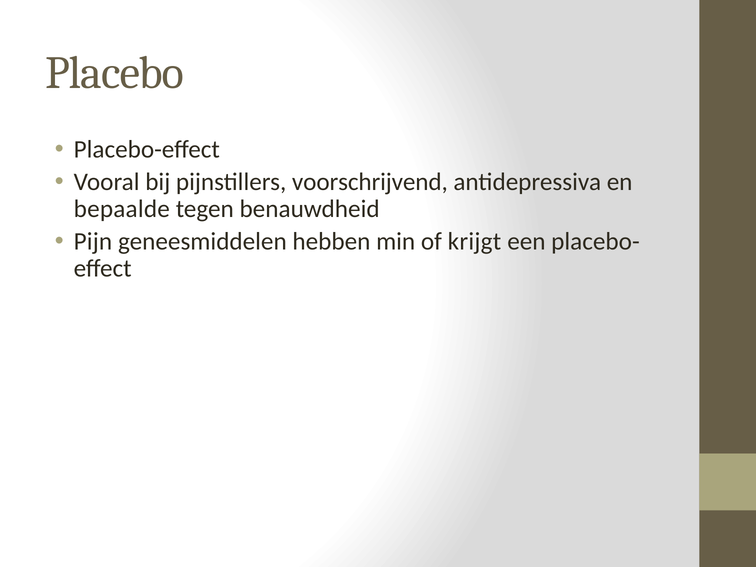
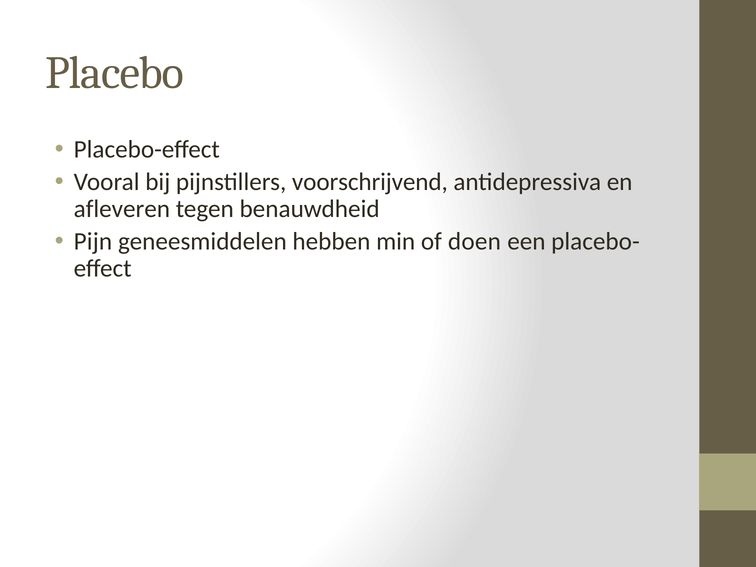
bepaalde: bepaalde -> afleveren
krijgt: krijgt -> doen
